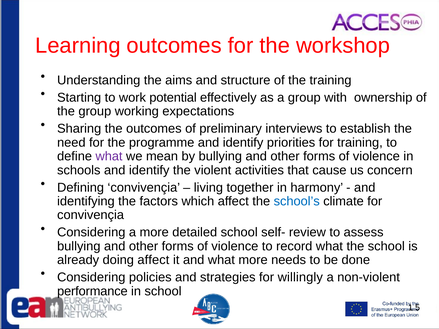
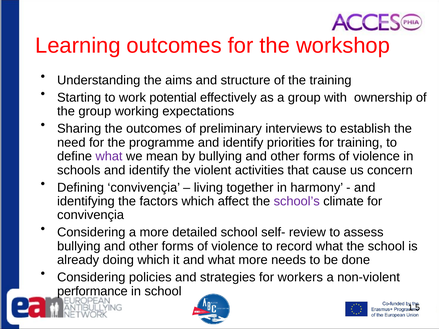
school’s colour: blue -> purple
doing affect: affect -> which
willingly: willingly -> workers
